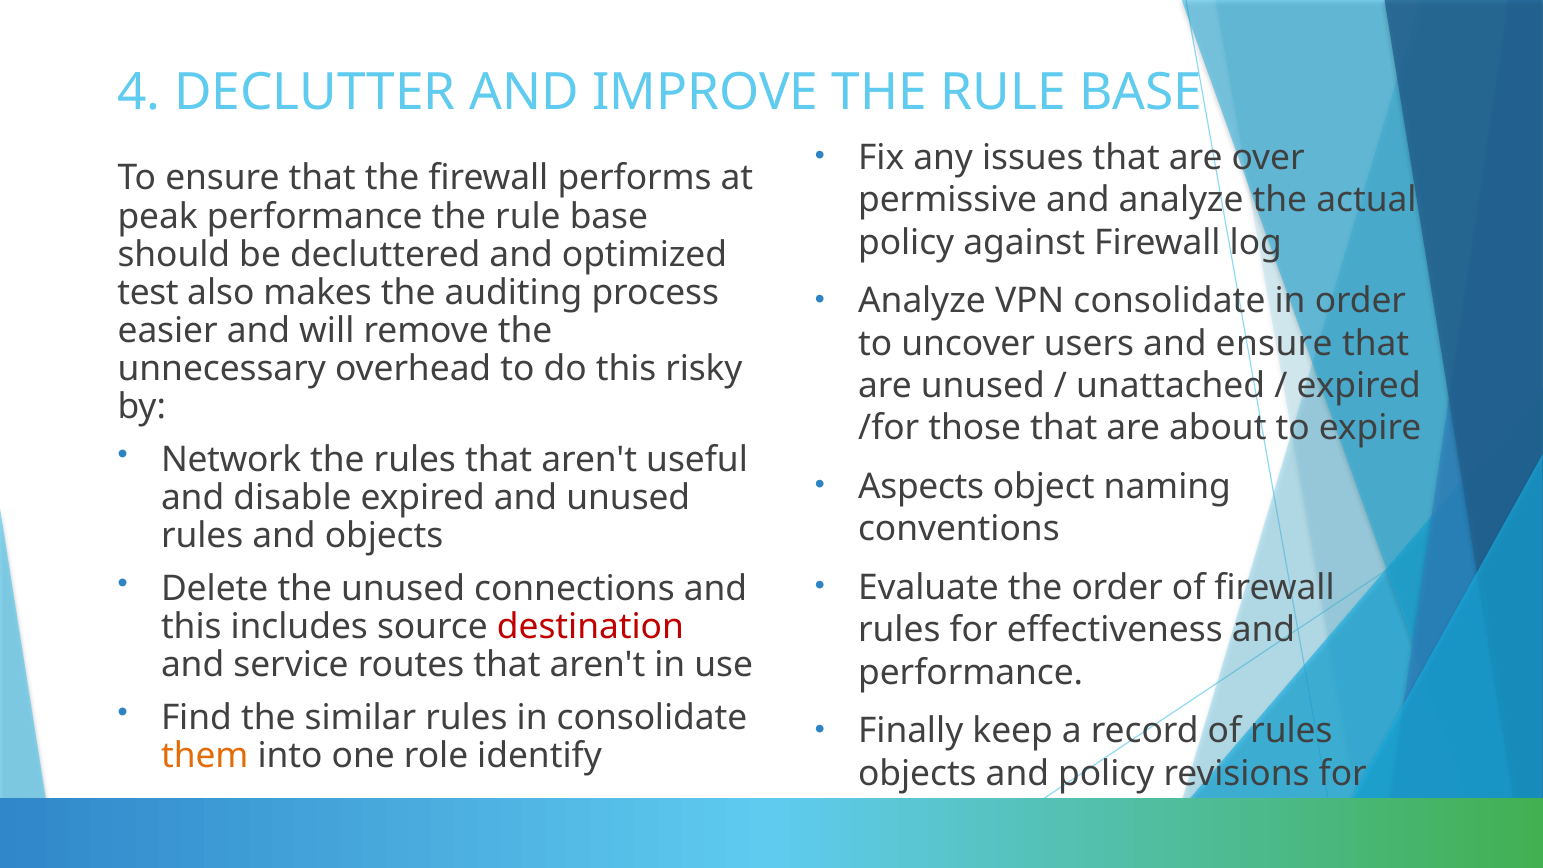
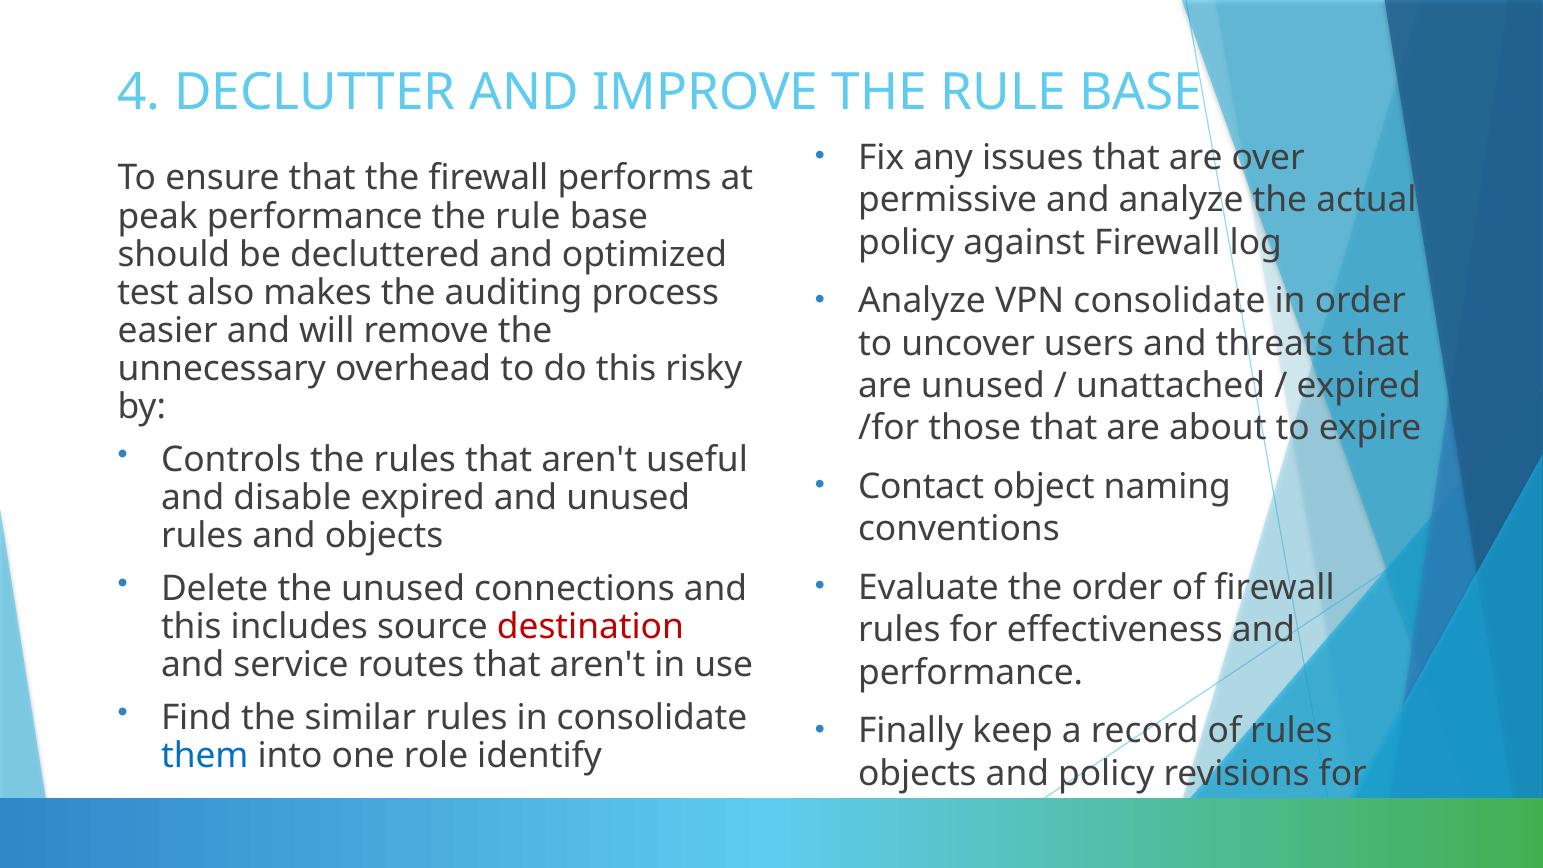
and ensure: ensure -> threats
Network: Network -> Controls
Aspects: Aspects -> Contact
them colour: orange -> blue
